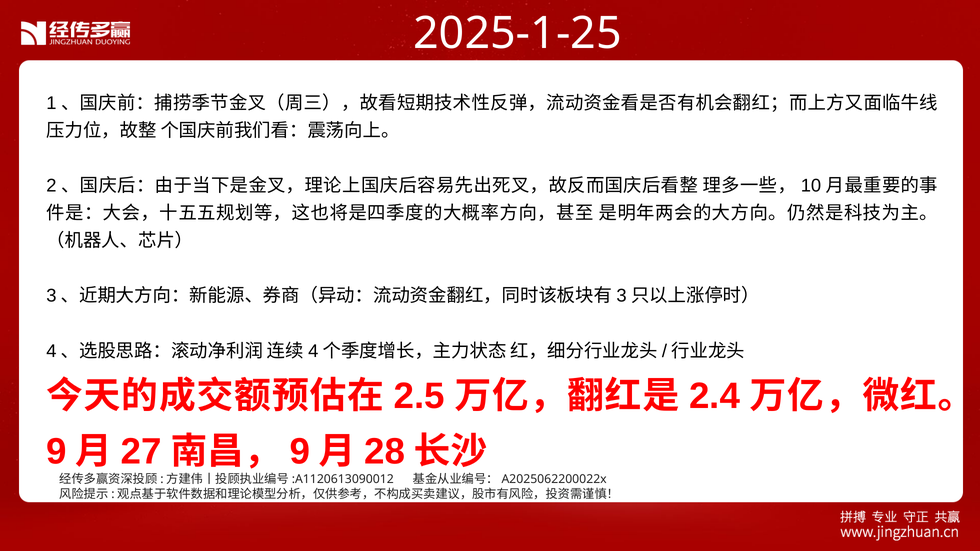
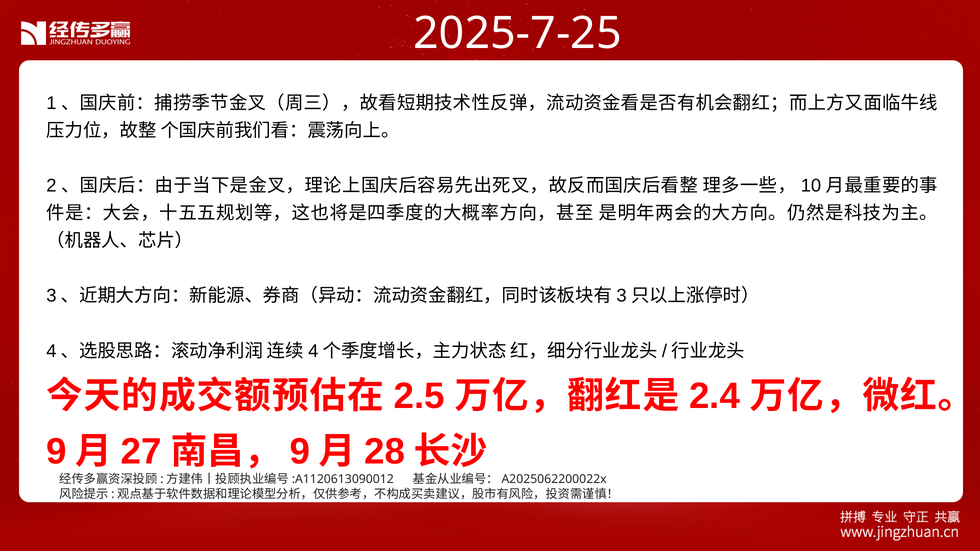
2025-1-25: 2025-1-25 -> 2025-7-25
